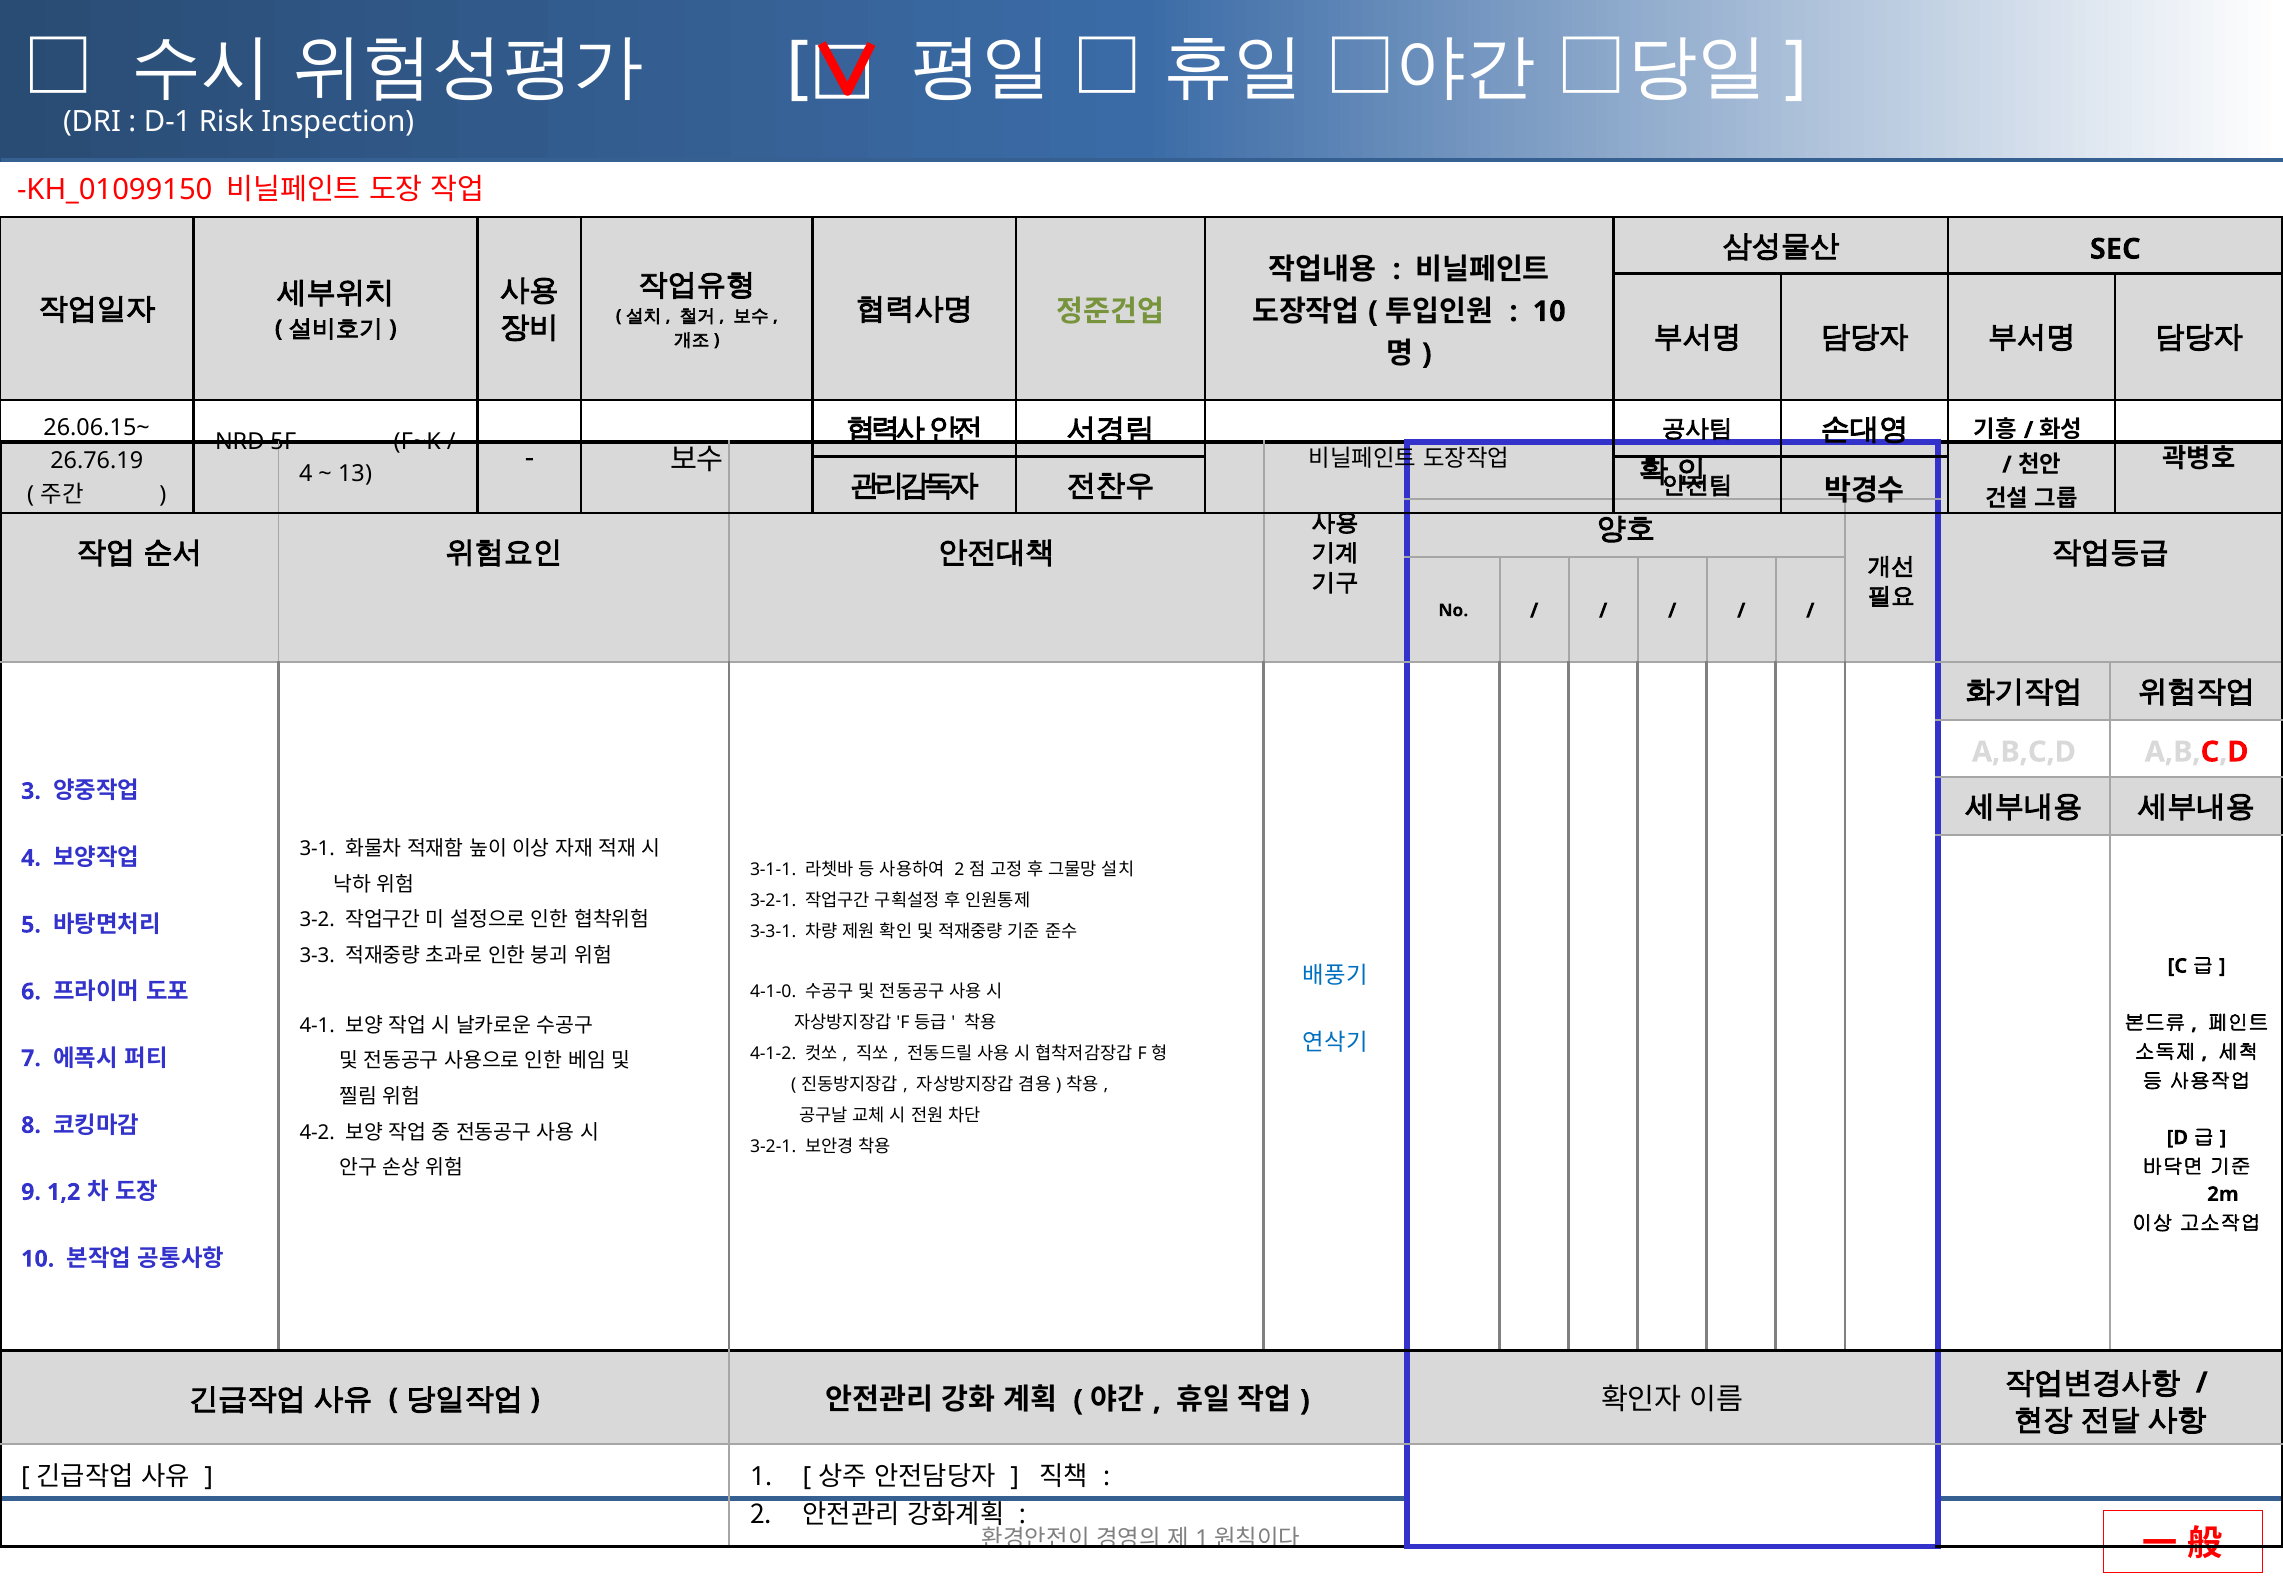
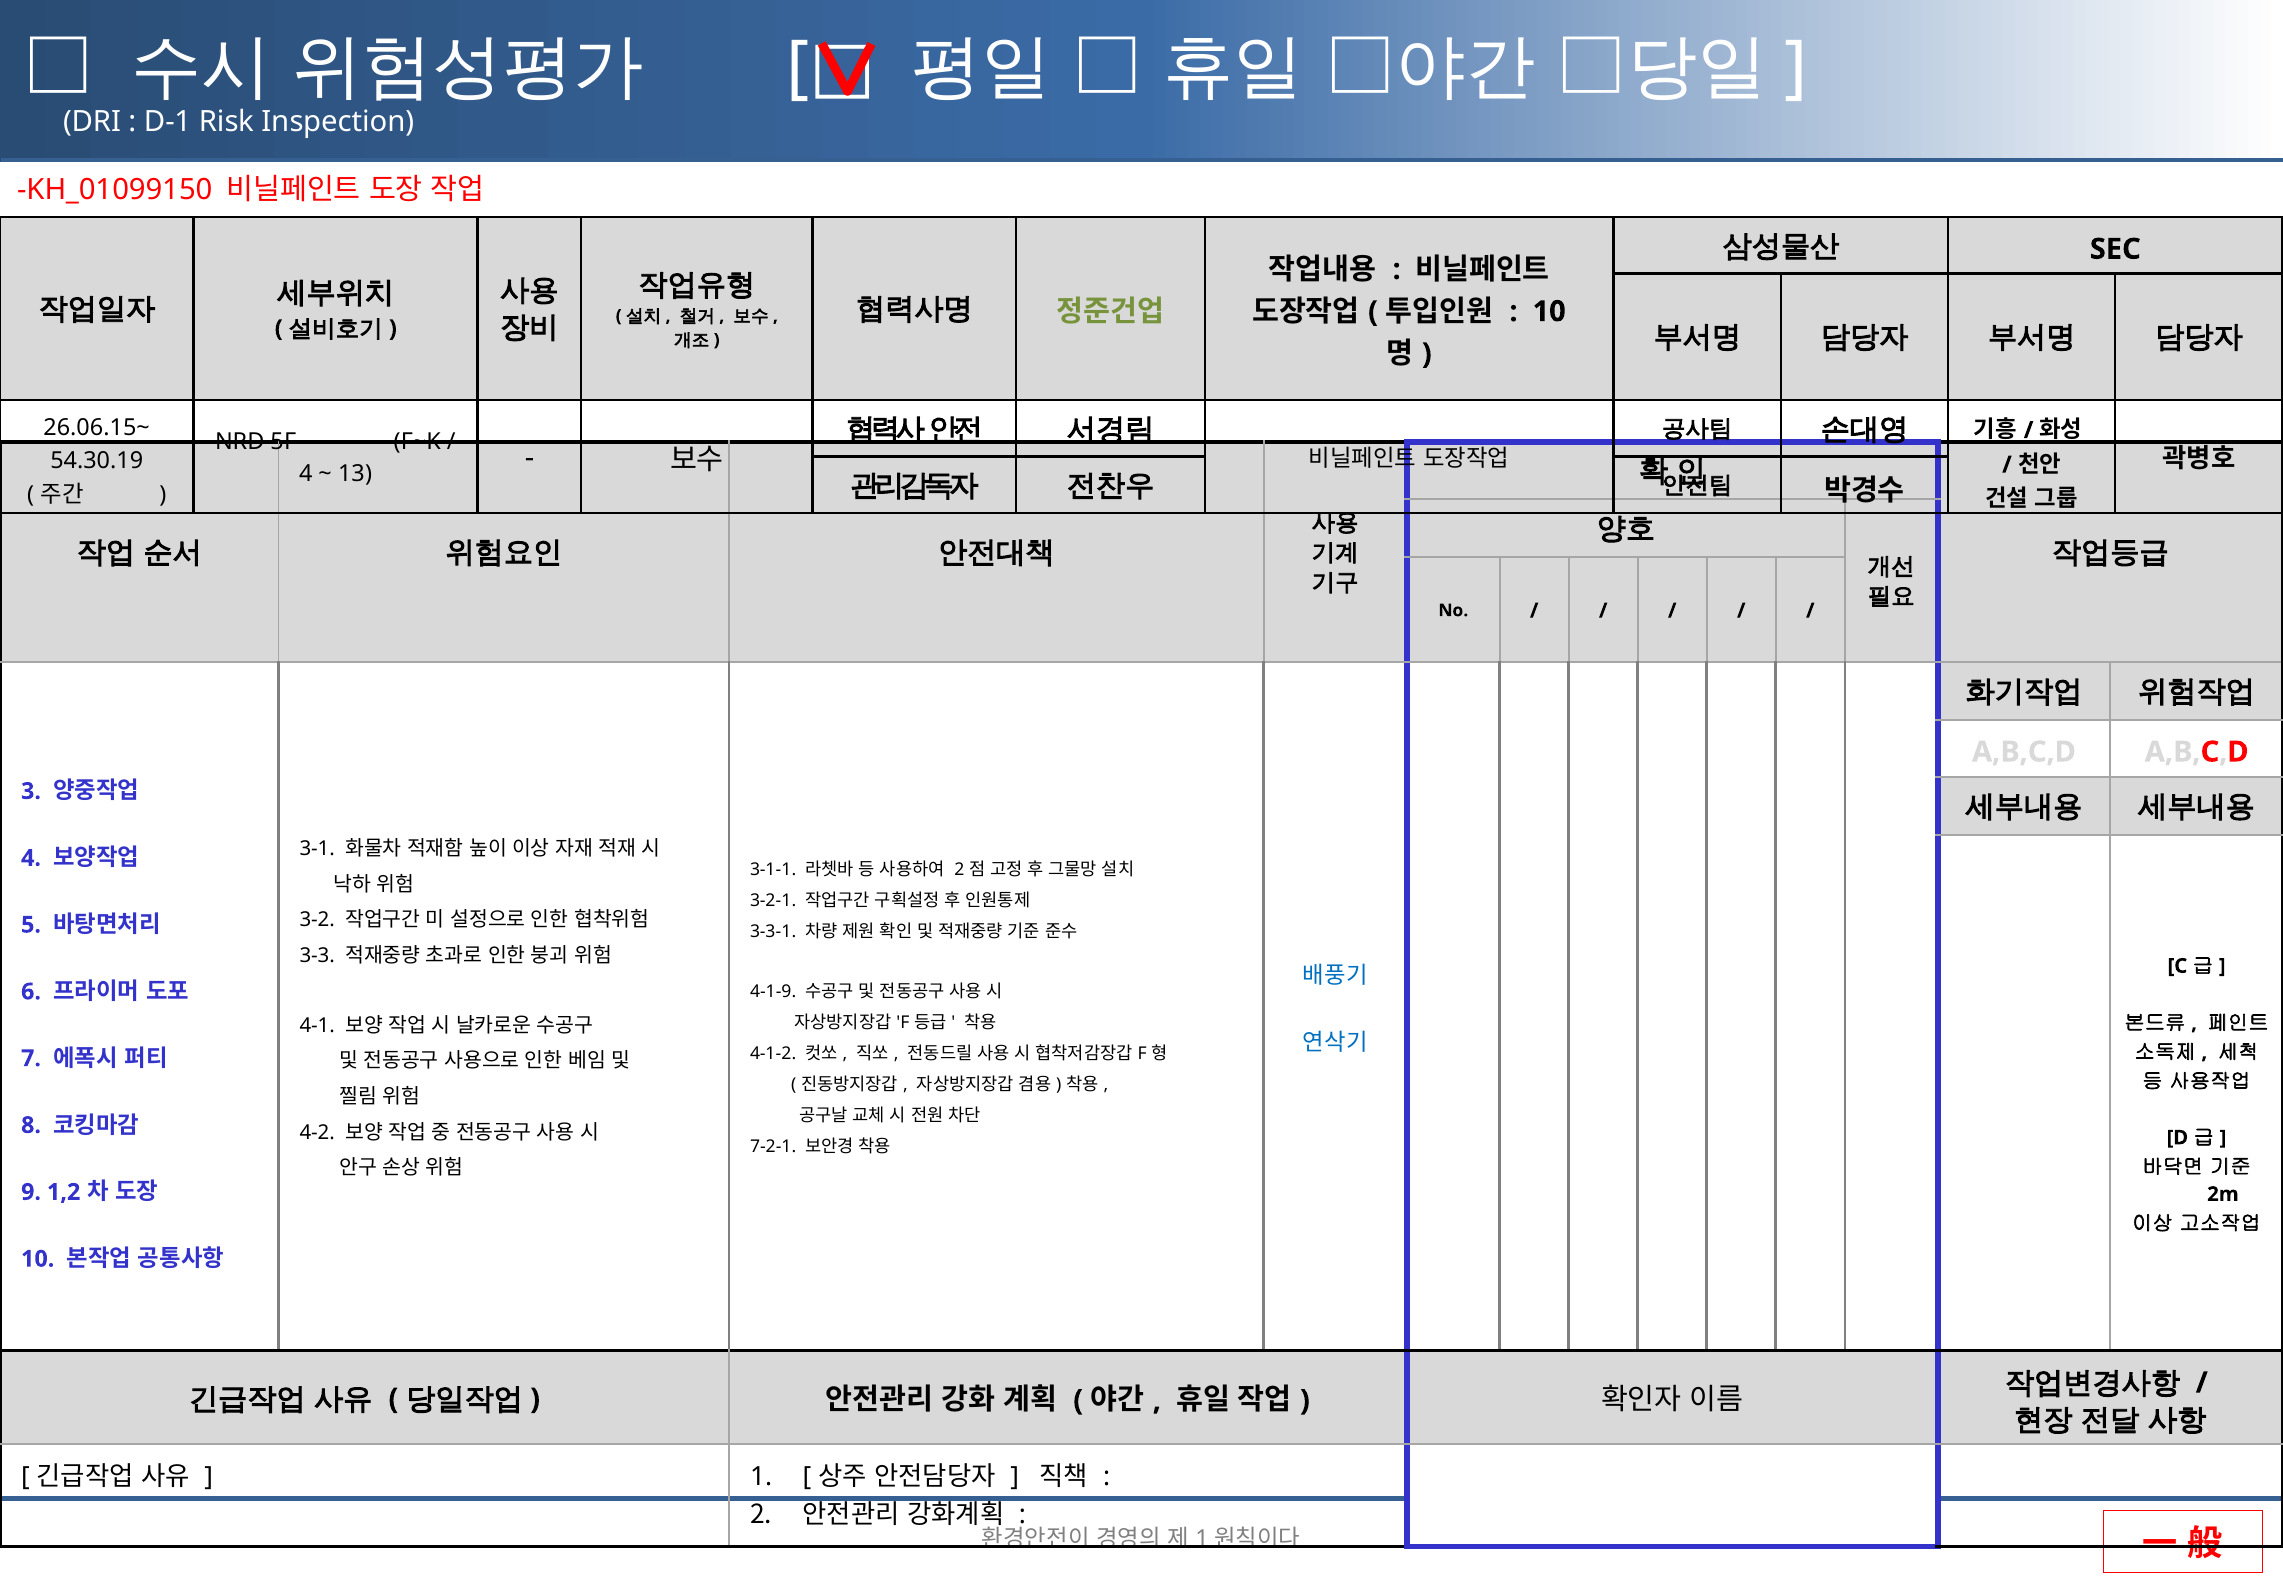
26.76.19: 26.76.19 -> 54.30.19
4-1-0: 4-1-0 -> 4-1-9
3-2-1 at (773, 1146): 3-2-1 -> 7-2-1
